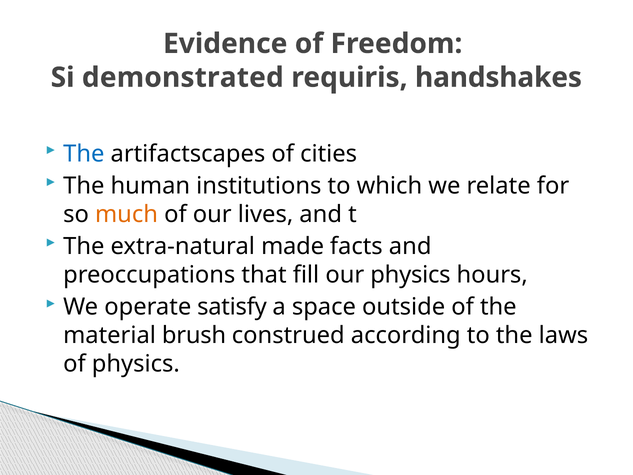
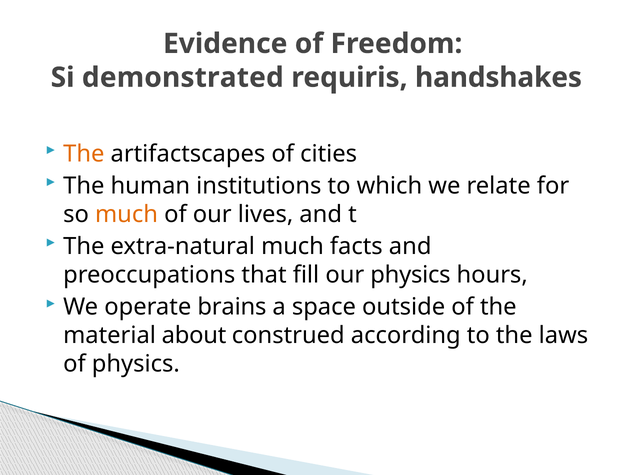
The at (84, 154) colour: blue -> orange
extra-natural made: made -> much
satisfy: satisfy -> brains
brush: brush -> about
